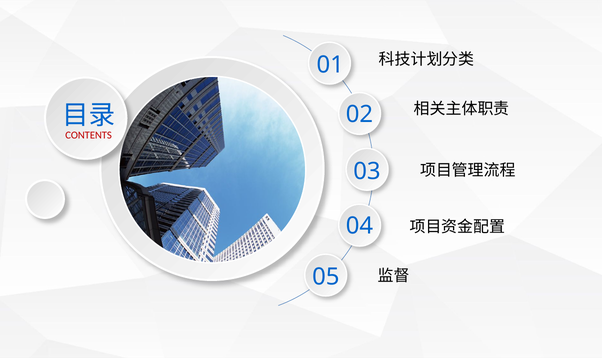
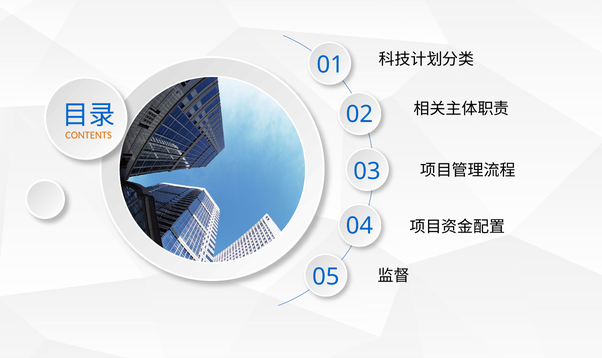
CONTENTS colour: red -> orange
